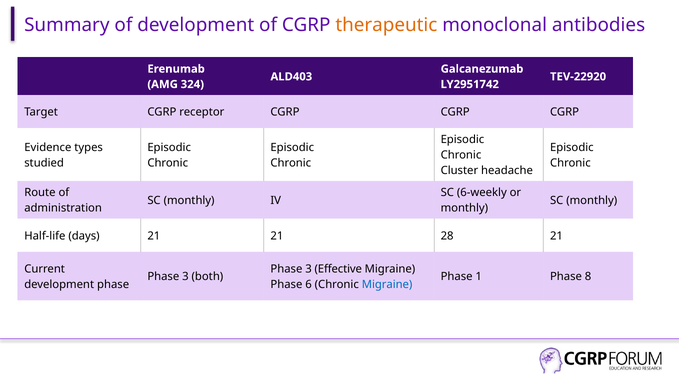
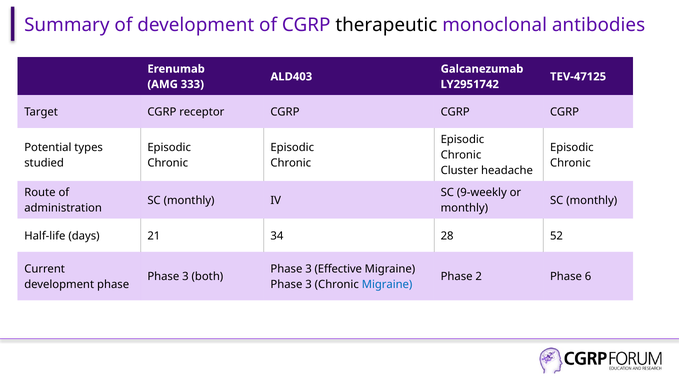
therapeutic colour: orange -> black
TEV-22920: TEV-22920 -> TEV-47125
324: 324 -> 333
Evidence: Evidence -> Potential
6-weekly: 6-weekly -> 9-weekly
21 21: 21 -> 34
28 21: 21 -> 52
1: 1 -> 2
8: 8 -> 6
6 at (309, 284): 6 -> 3
